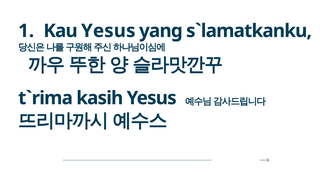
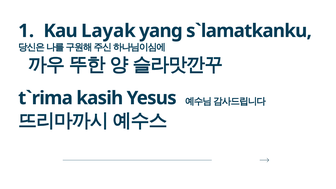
Kau Yesus: Yesus -> Layak
